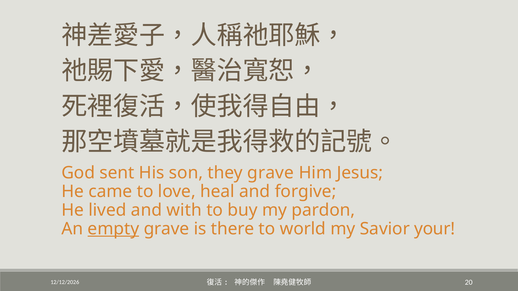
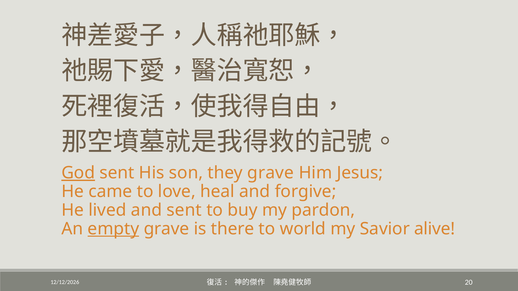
God underline: none -> present
and with: with -> sent
your: your -> alive
